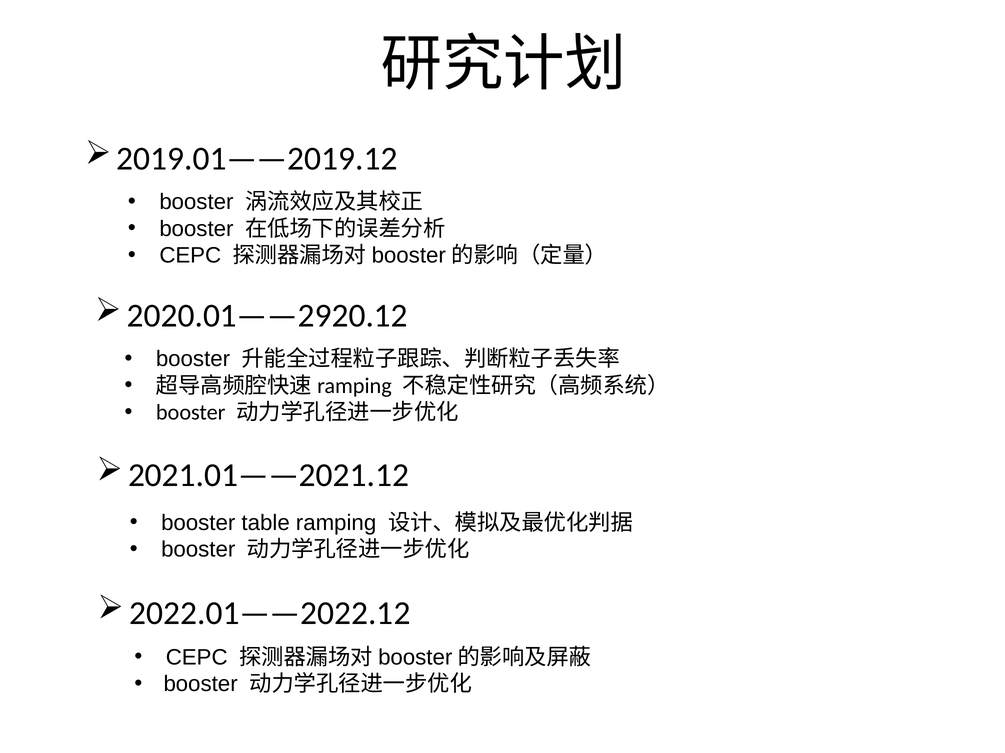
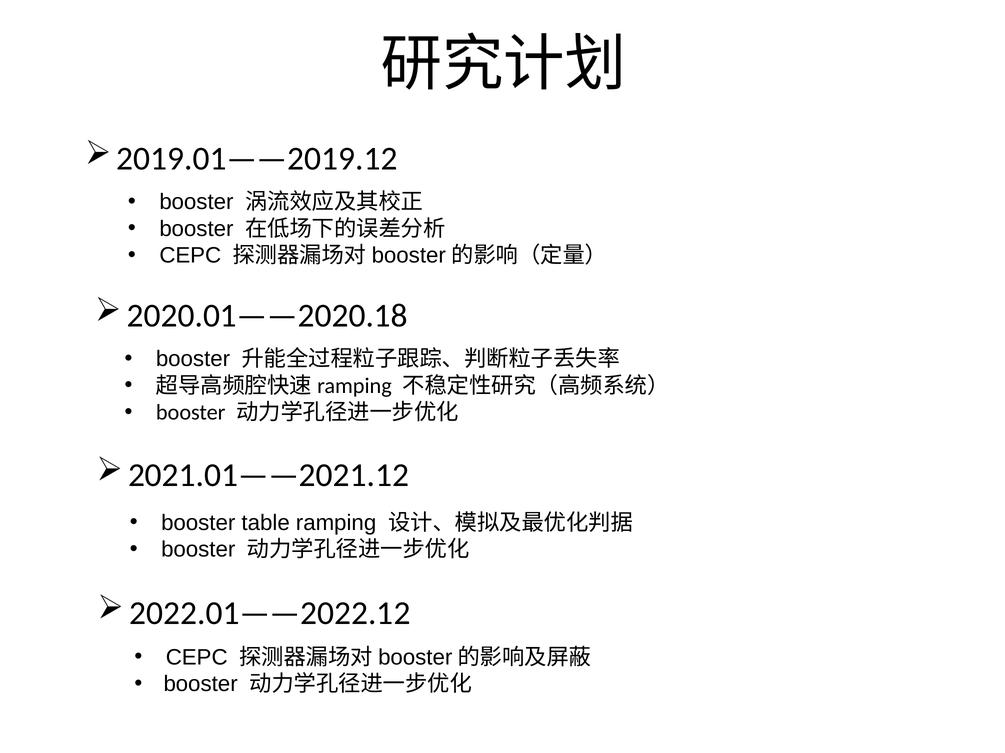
2020.01——2920.12: 2020.01——2920.12 -> 2020.01——2020.18
